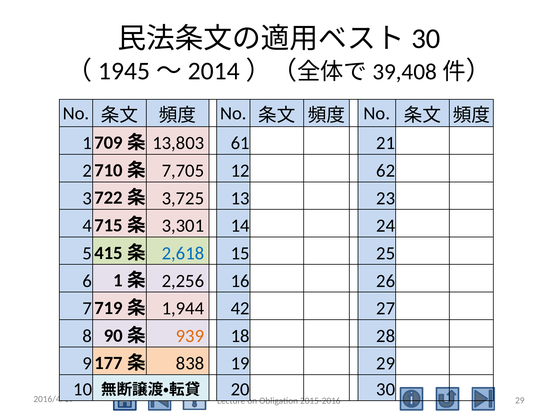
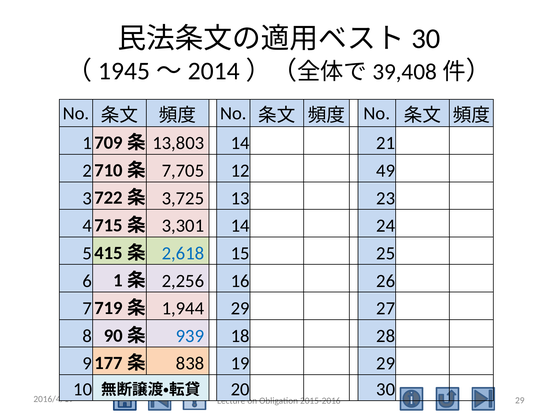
13,803 61: 61 -> 14
62: 62 -> 49
1,944 42: 42 -> 29
939 colour: orange -> blue
